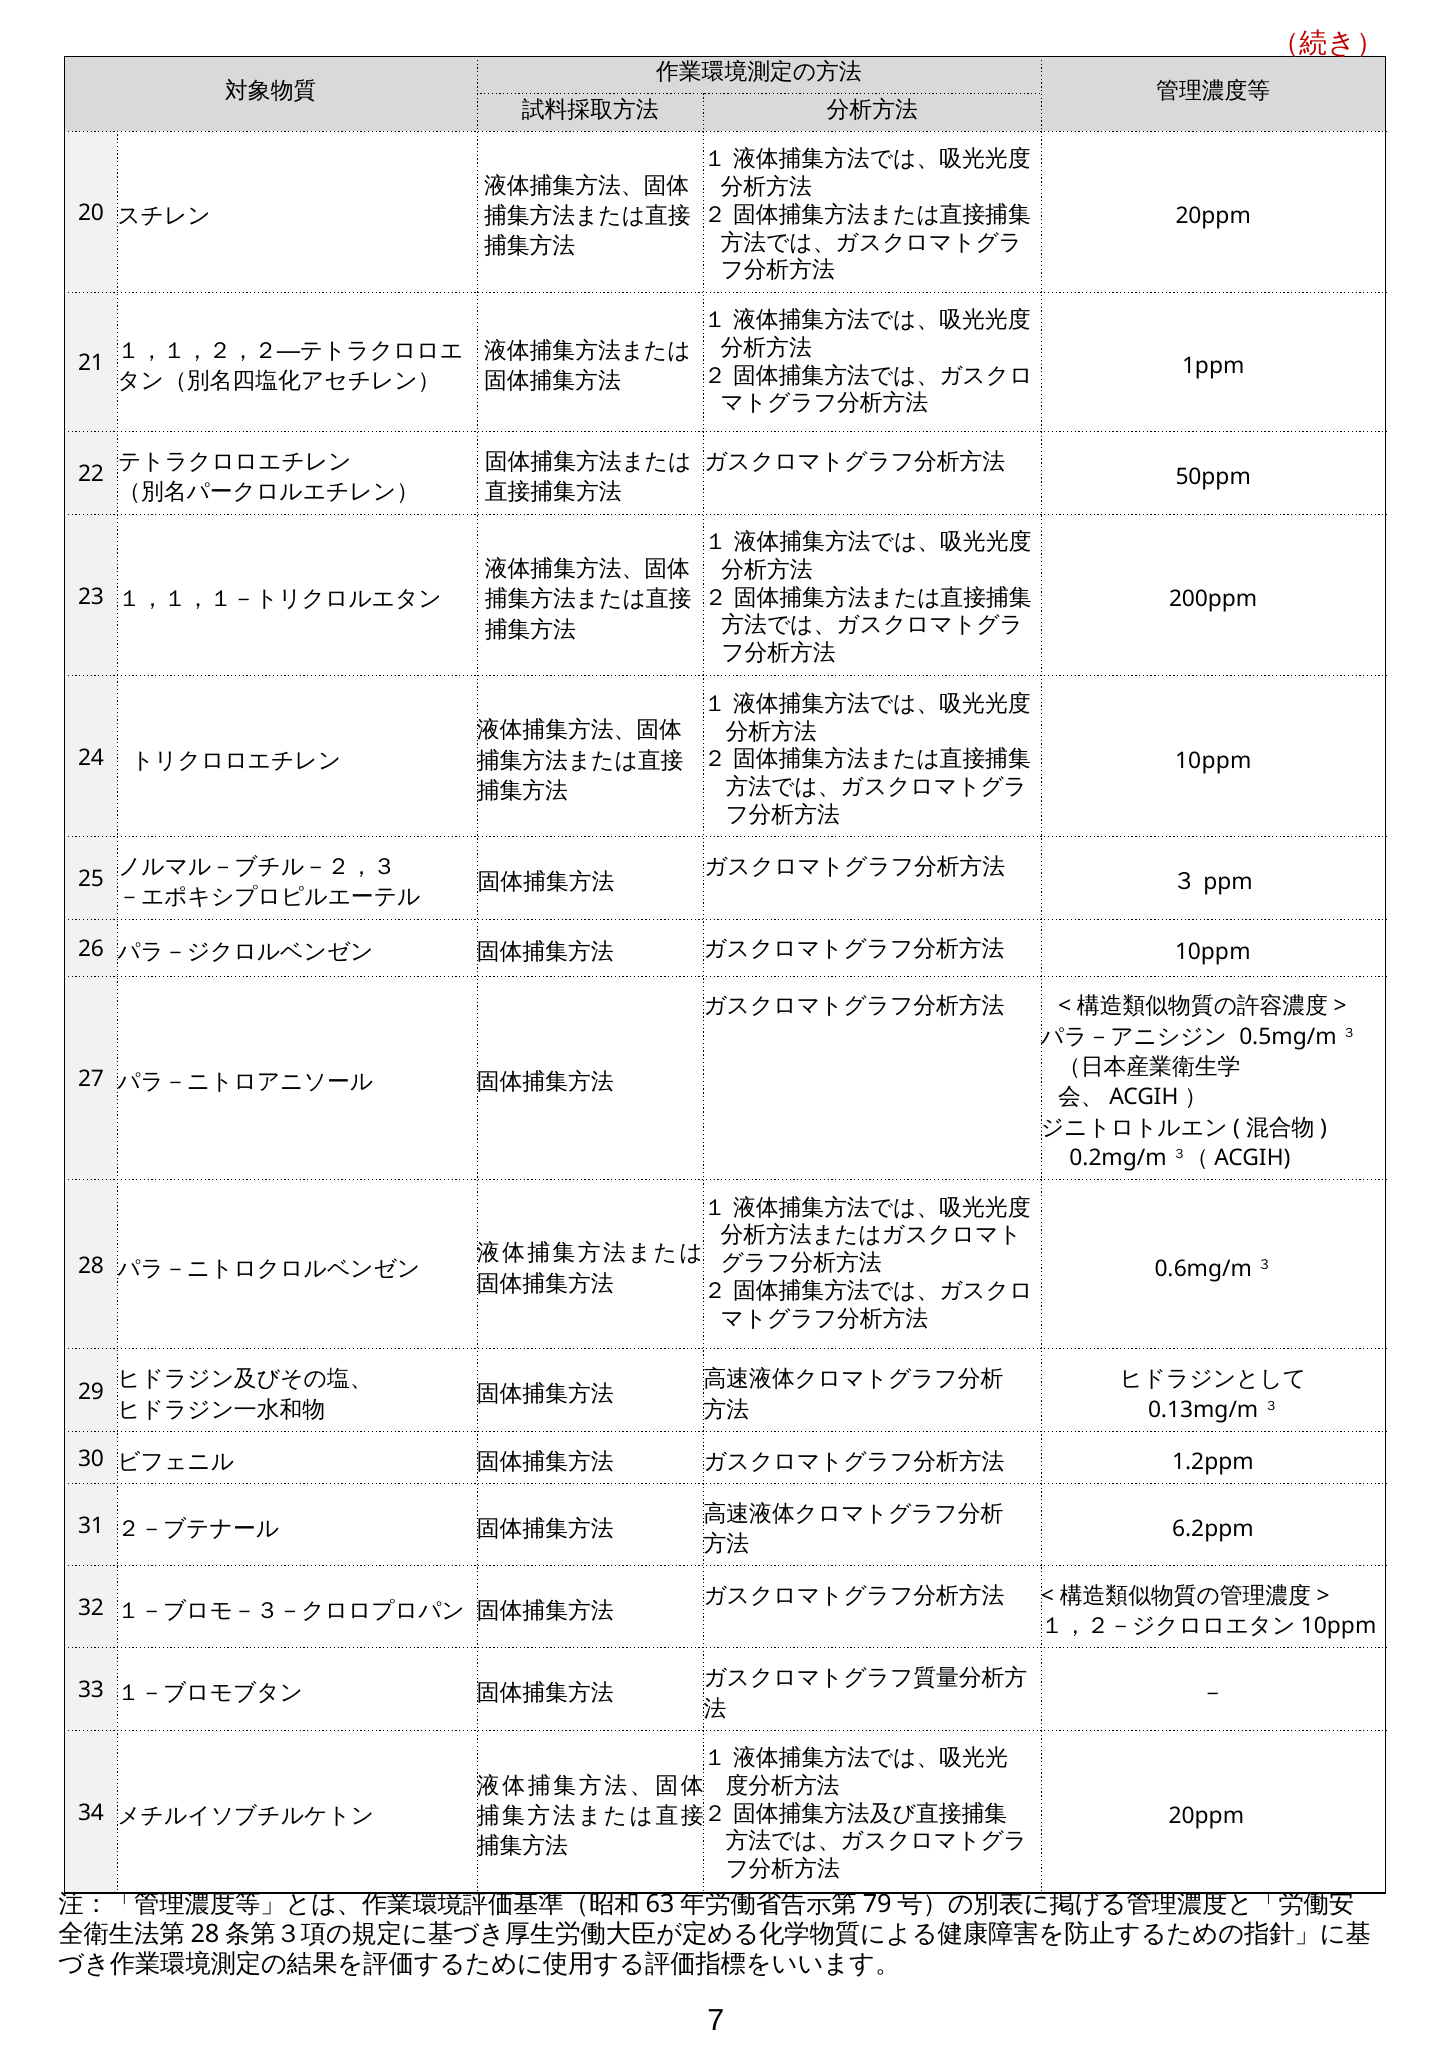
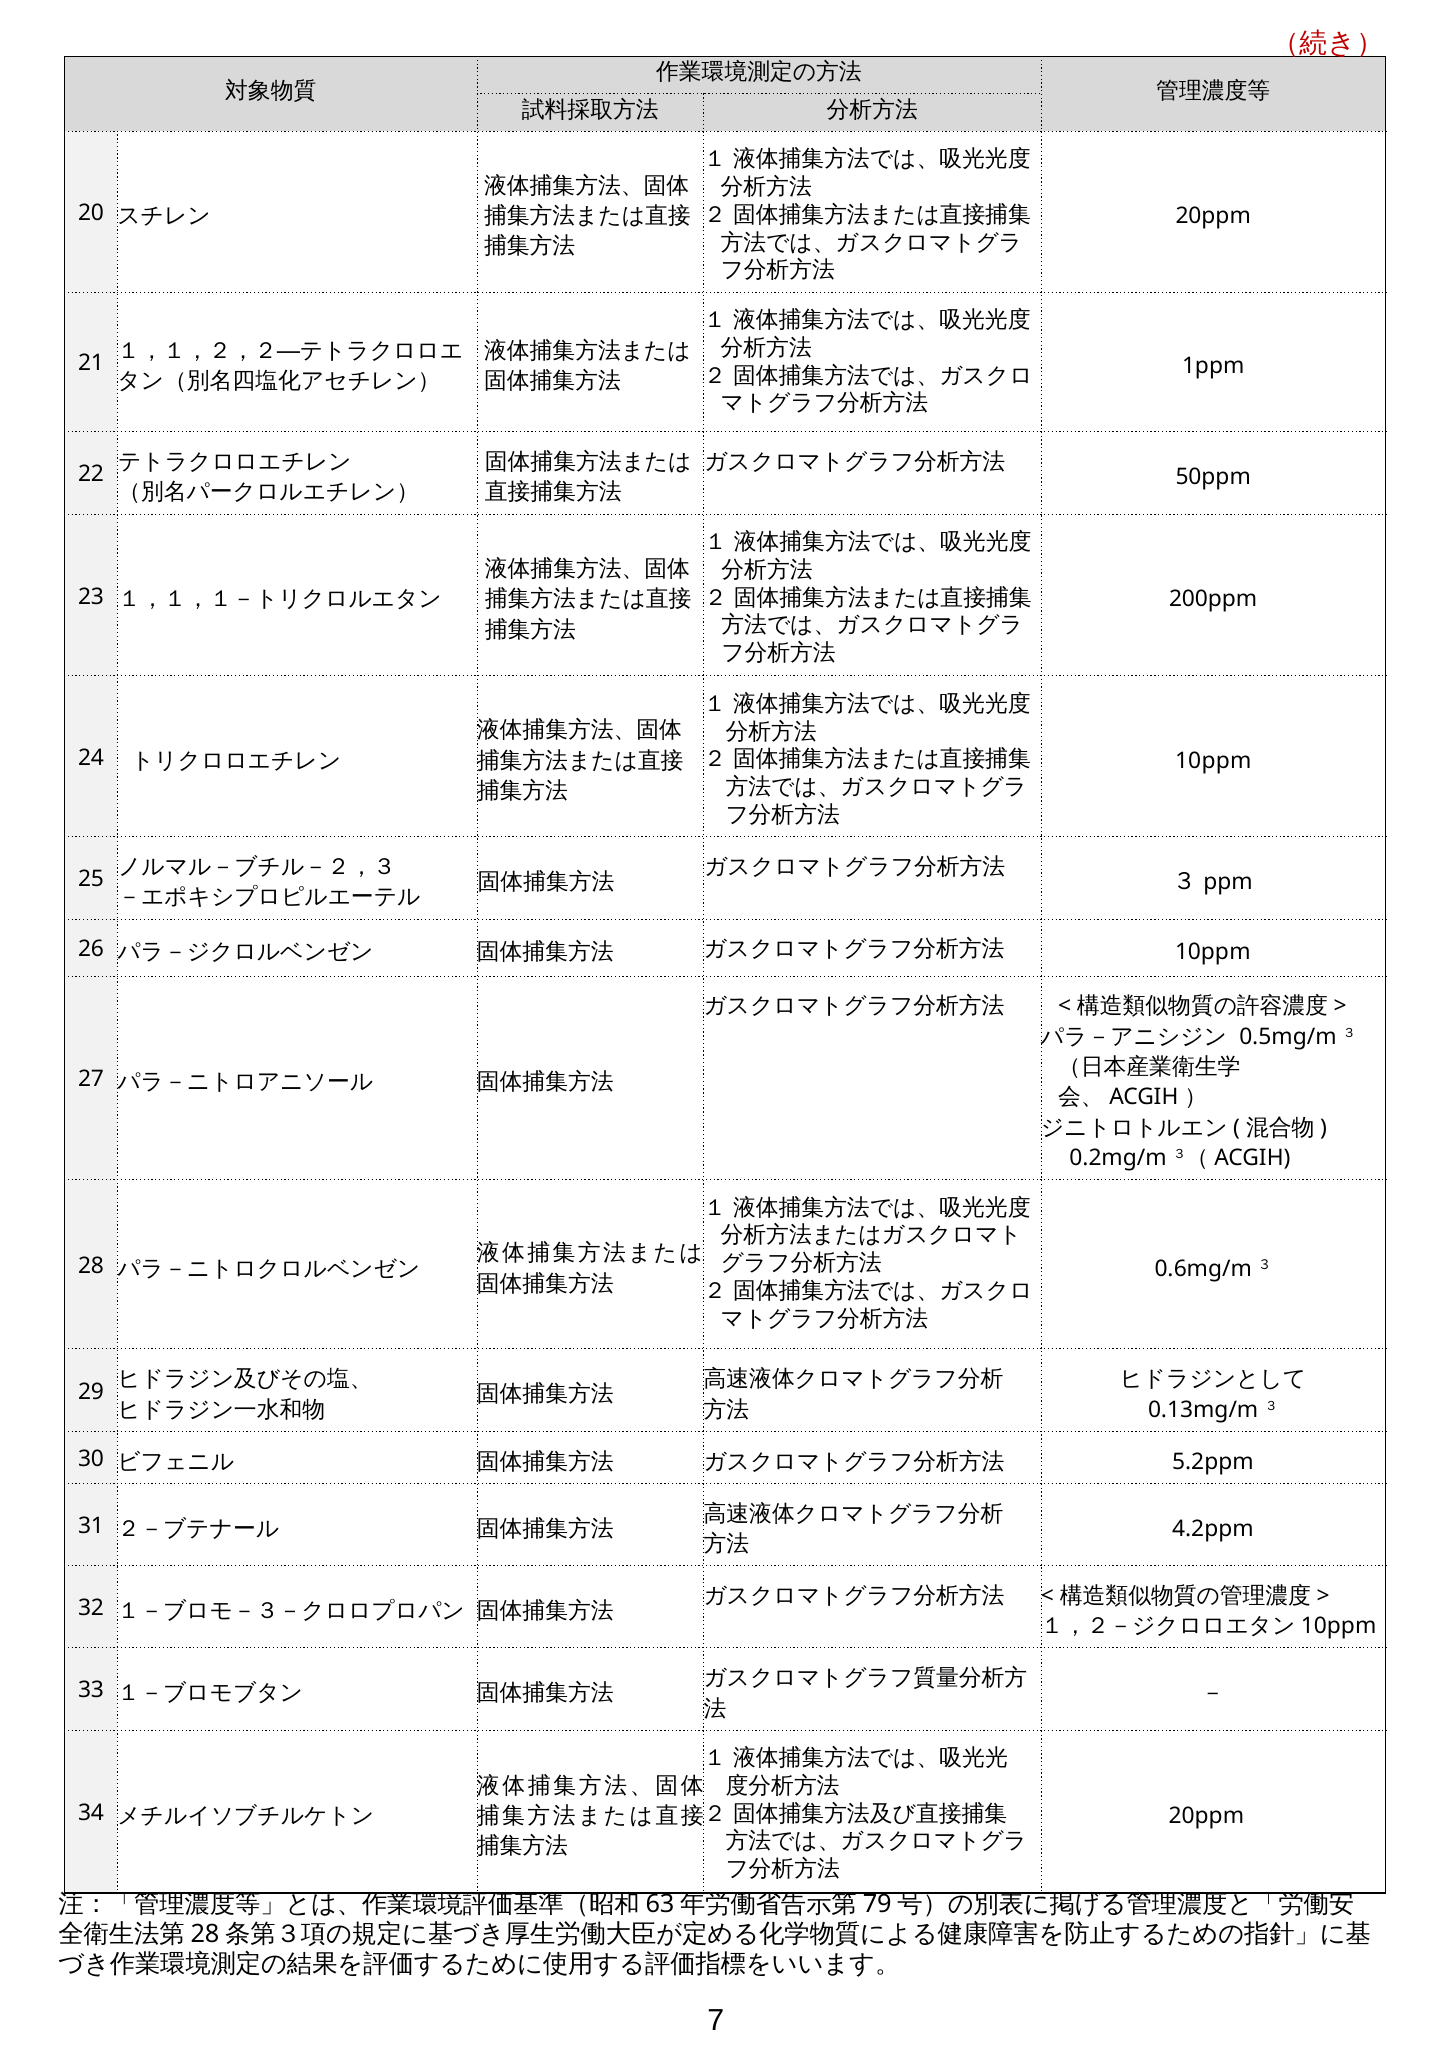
1.2ppm: 1.2ppm -> 5.2ppm
6.2ppm: 6.2ppm -> 4.2ppm
